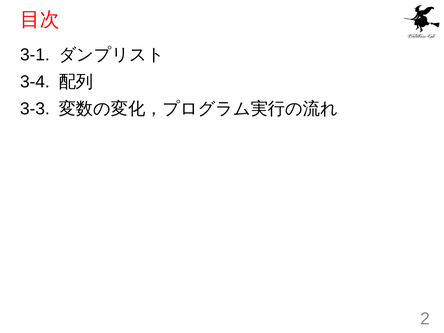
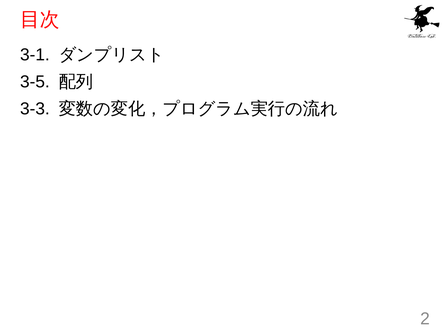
3-4: 3-4 -> 3-5
